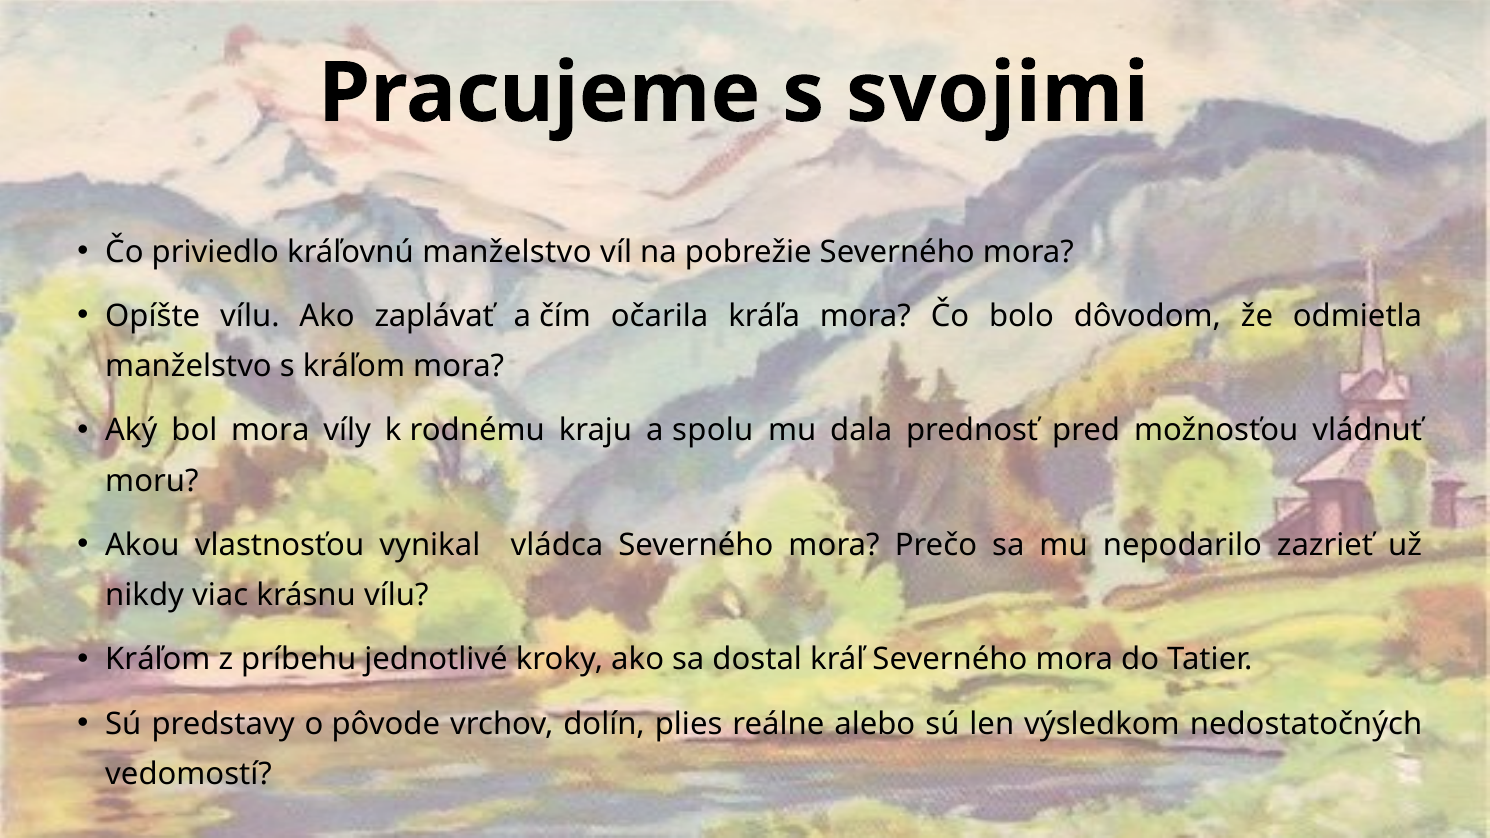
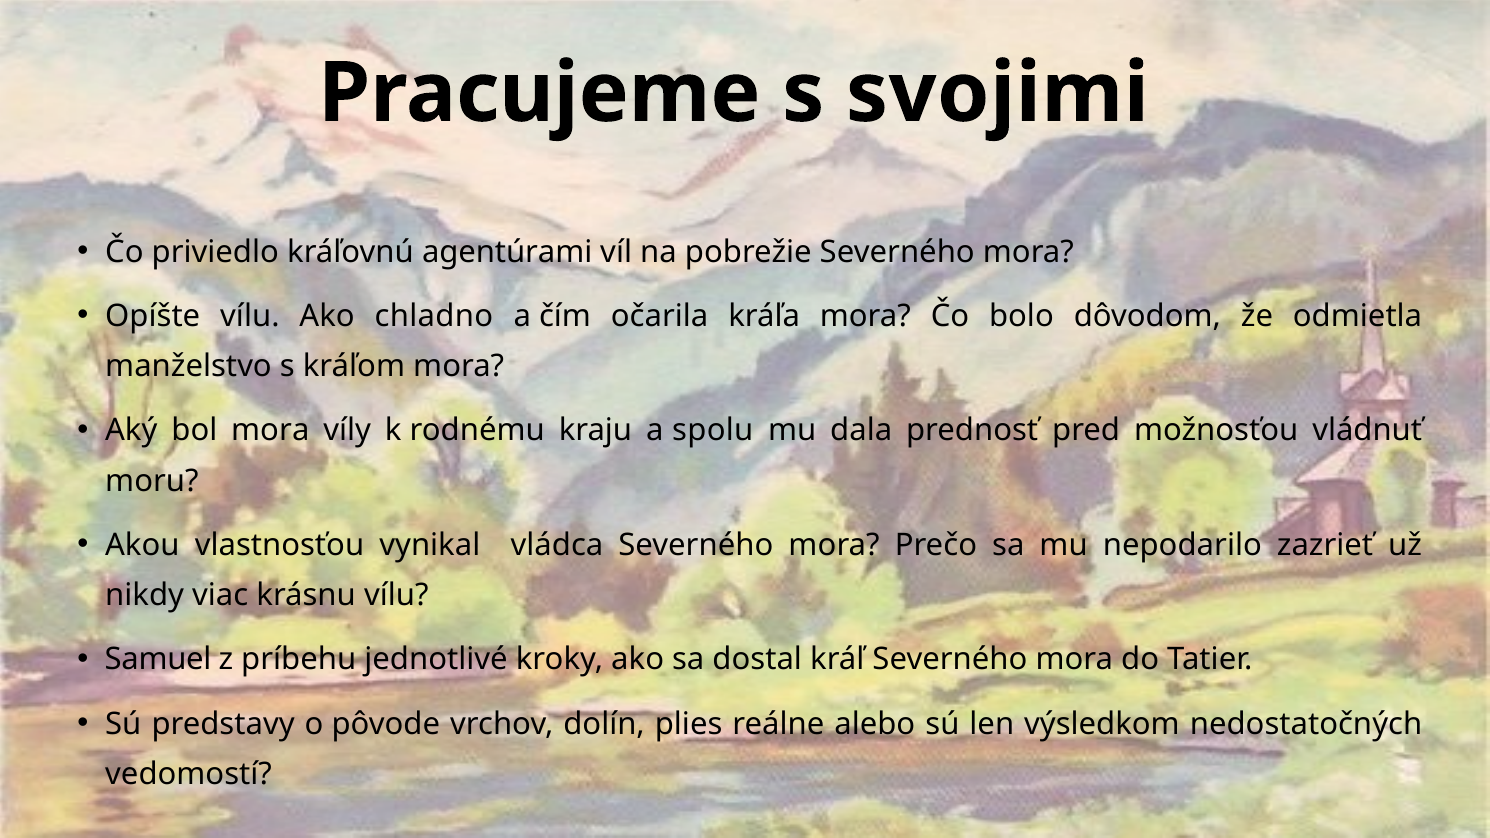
kráľovnú manželstvo: manželstvo -> agentúrami
zaplávať: zaplávať -> chladno
Kráľom at (158, 660): Kráľom -> Samuel
